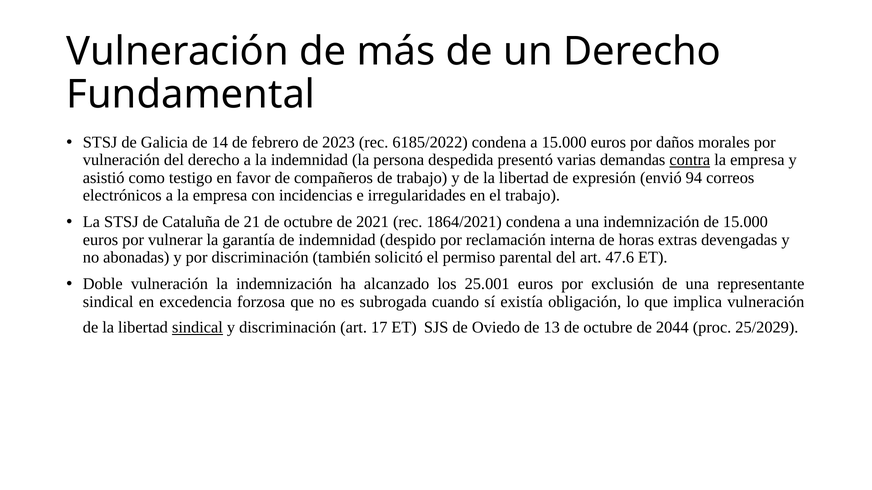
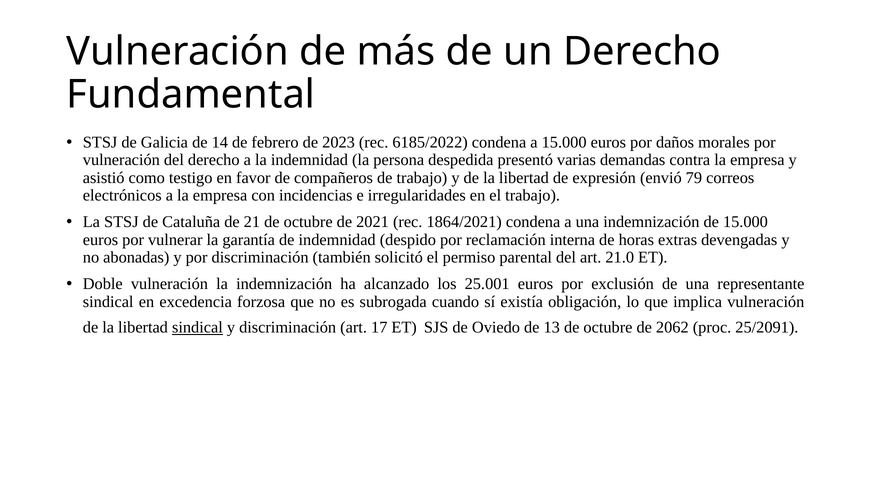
contra underline: present -> none
94: 94 -> 79
47.6: 47.6 -> 21.0
2044: 2044 -> 2062
25/2029: 25/2029 -> 25/2091
